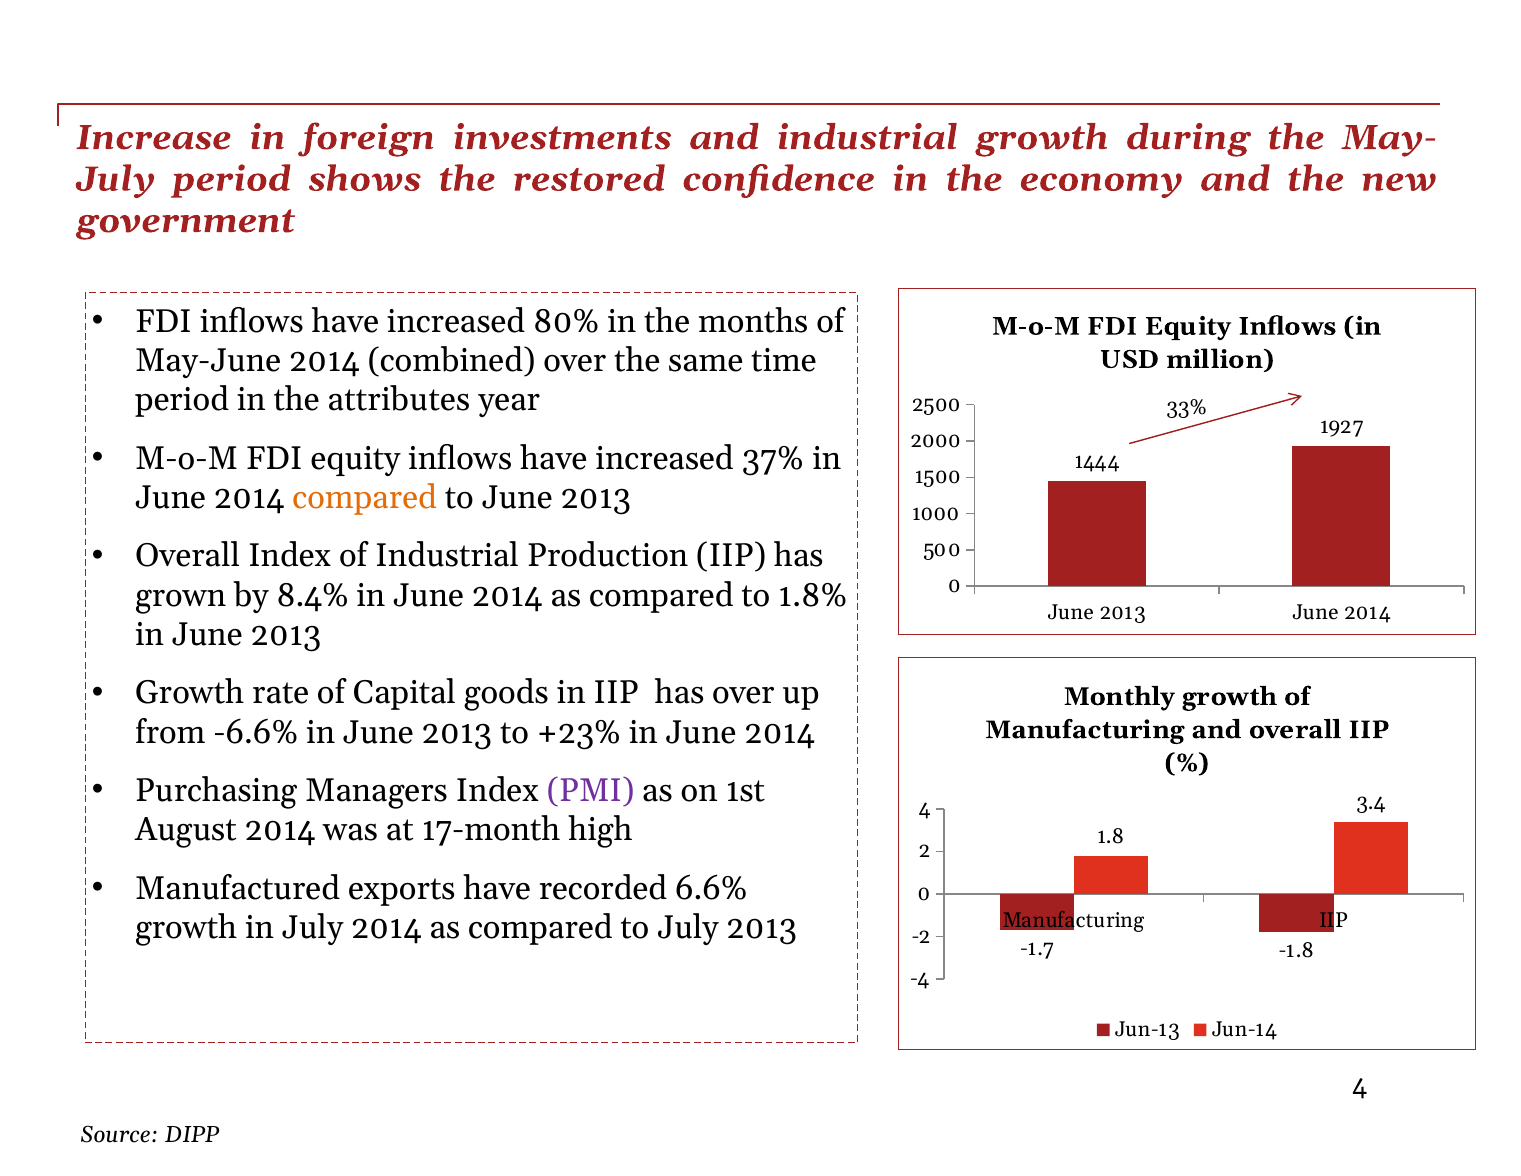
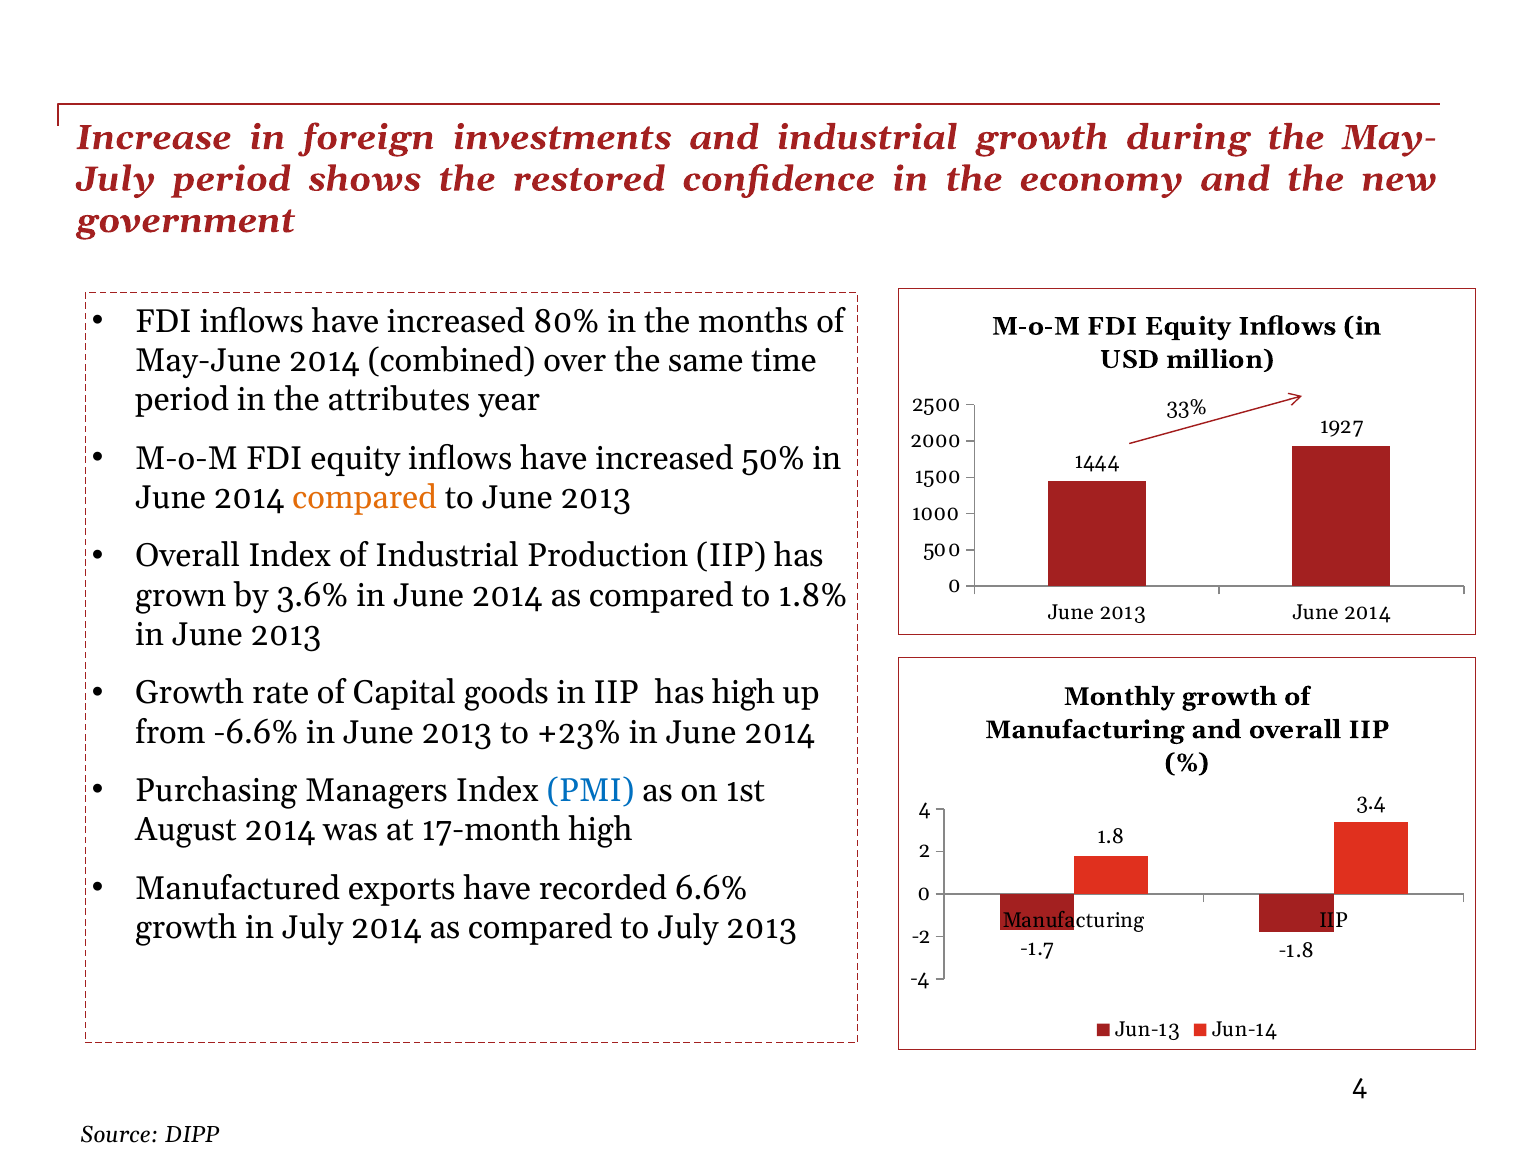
37%: 37% -> 50%
8.4%: 8.4% -> 3.6%
has over: over -> high
PMI colour: purple -> blue
